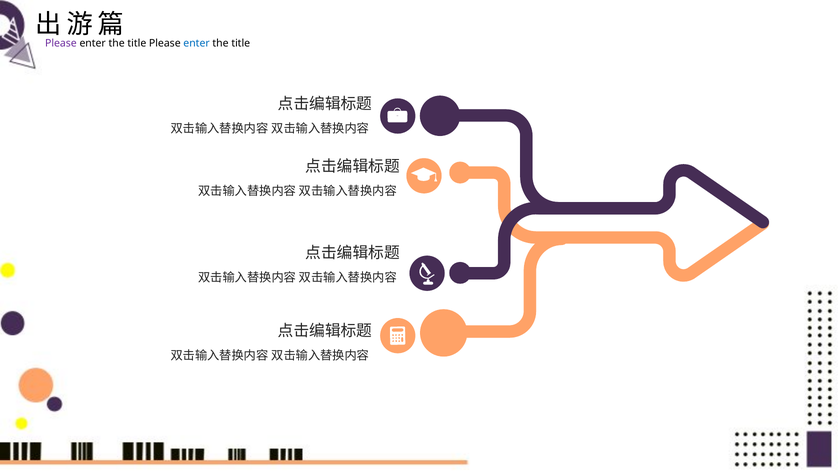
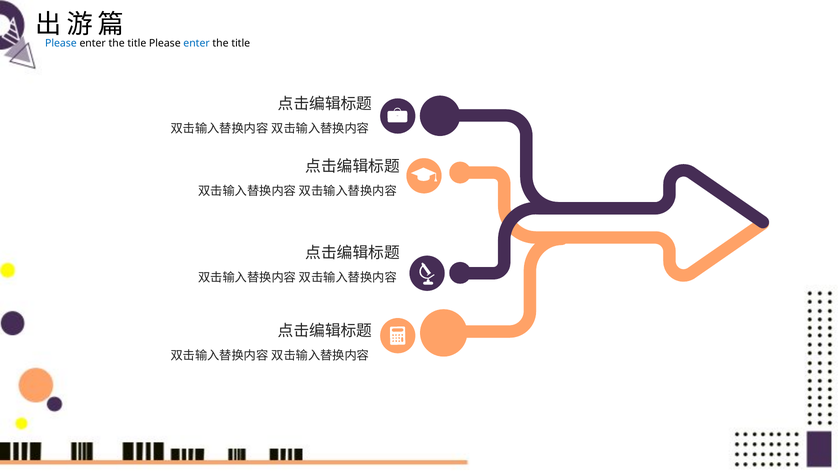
Please at (61, 43) colour: purple -> blue
